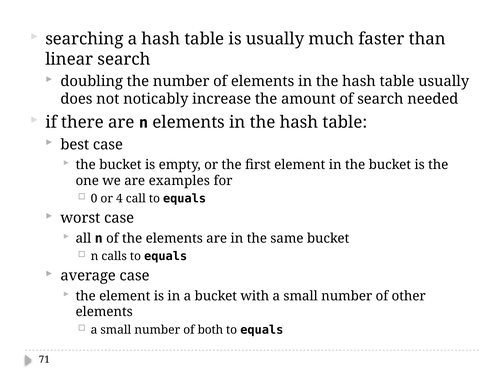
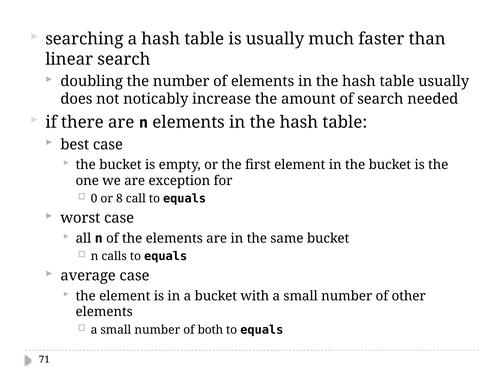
examples: examples -> exception
4: 4 -> 8
